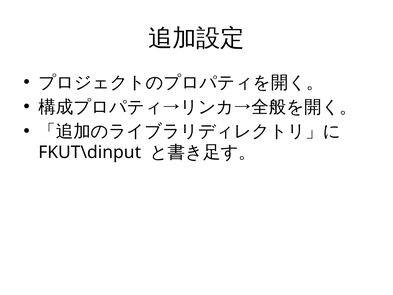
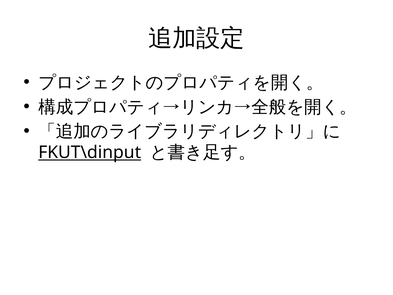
FKUT\dinput underline: none -> present
